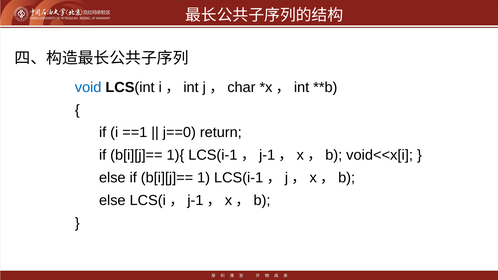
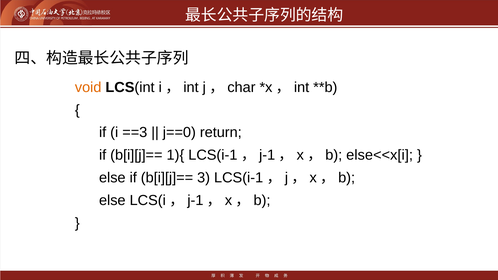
void colour: blue -> orange
==1: ==1 -> ==3
void<<x[i: void<<x[i -> else<<x[i
1: 1 -> 3
